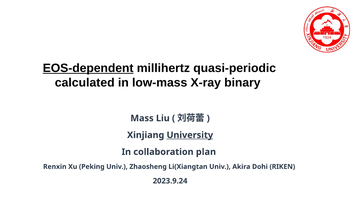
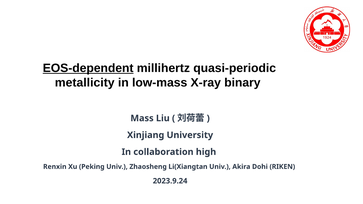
calculated: calculated -> metallicity
University underline: present -> none
plan: plan -> high
